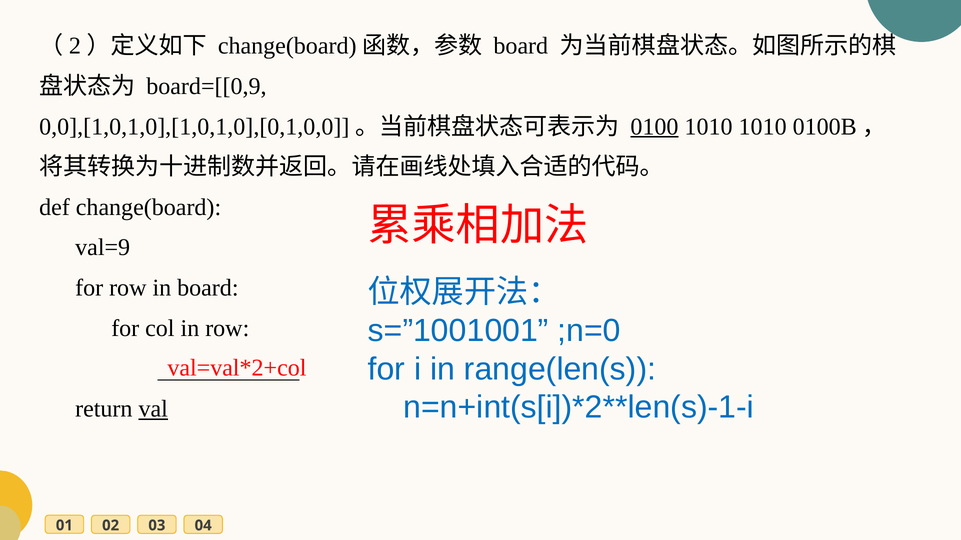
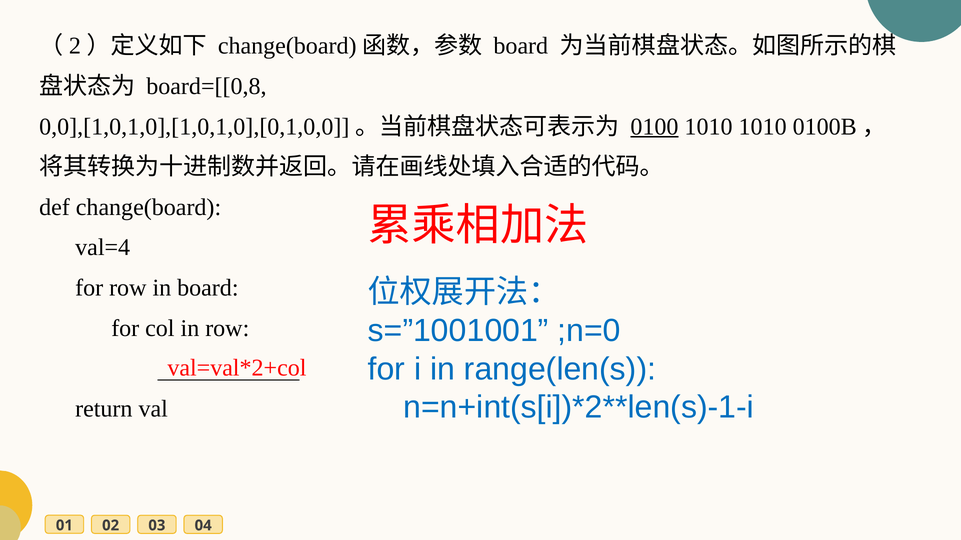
board=[[0,9: board=[[0,9 -> board=[[0,8
val=9: val=9 -> val=4
val underline: present -> none
